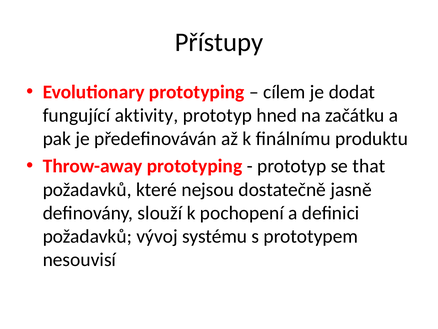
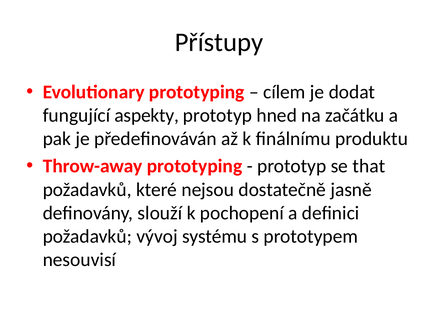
aktivity: aktivity -> aspekty
